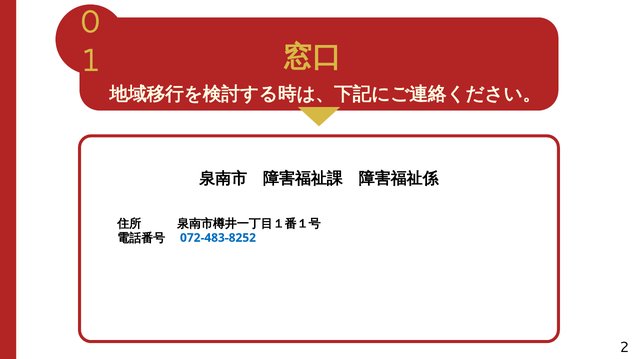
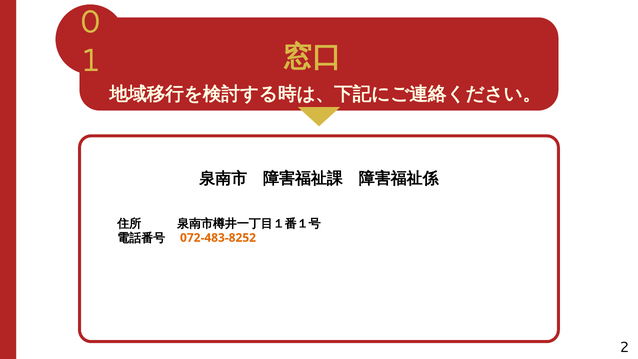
072-483-8252 colour: blue -> orange
